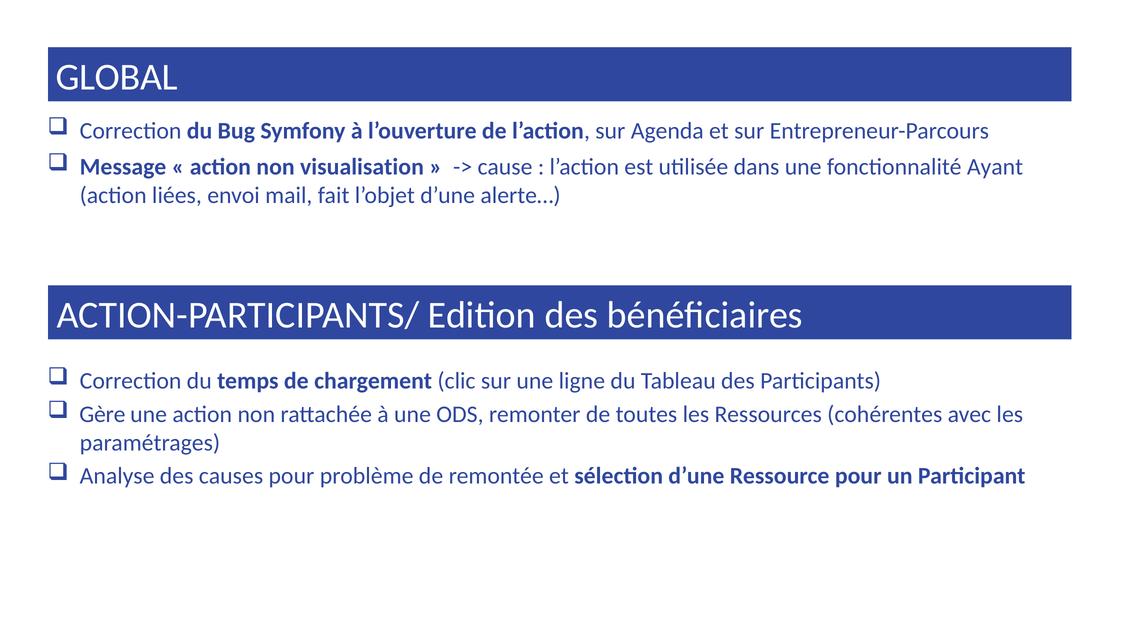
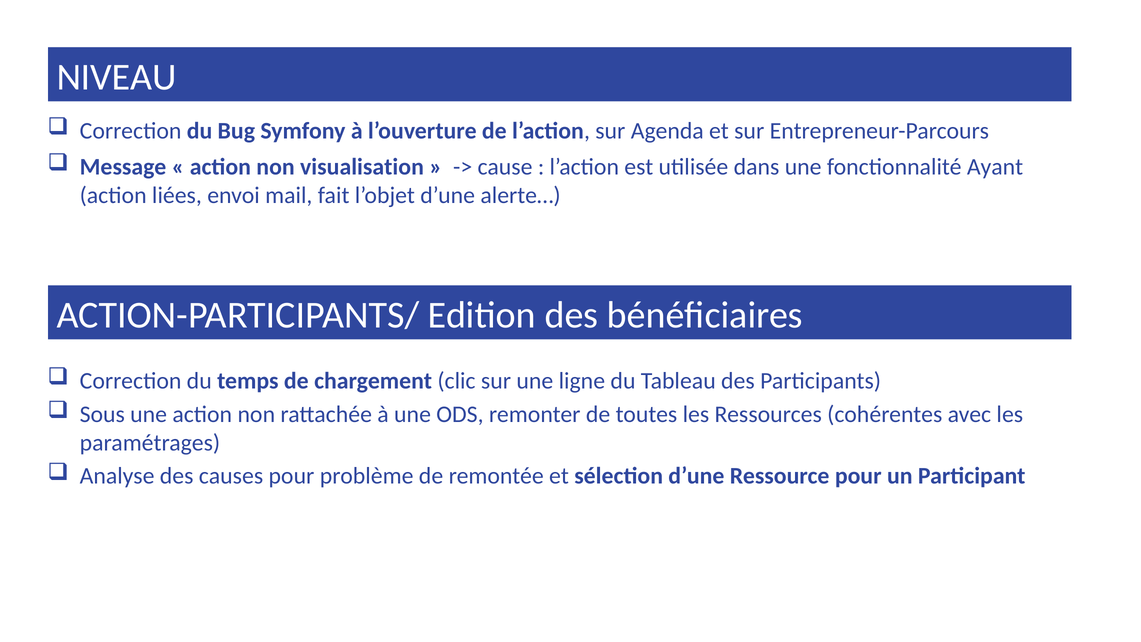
GLOBAL: GLOBAL -> NIVEAU
Gère: Gère -> Sous
